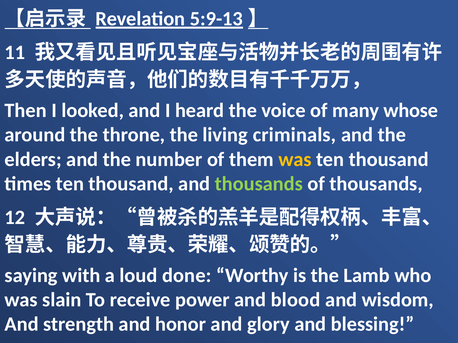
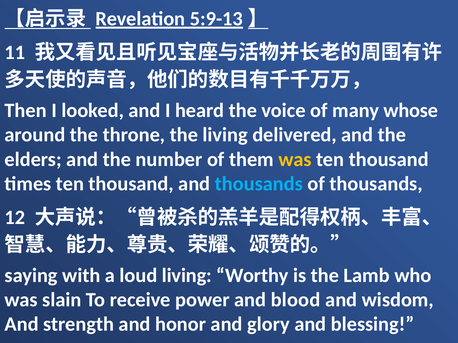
criminals: criminals -> delivered
thousands at (259, 184) colour: light green -> light blue
loud done: done -> living
